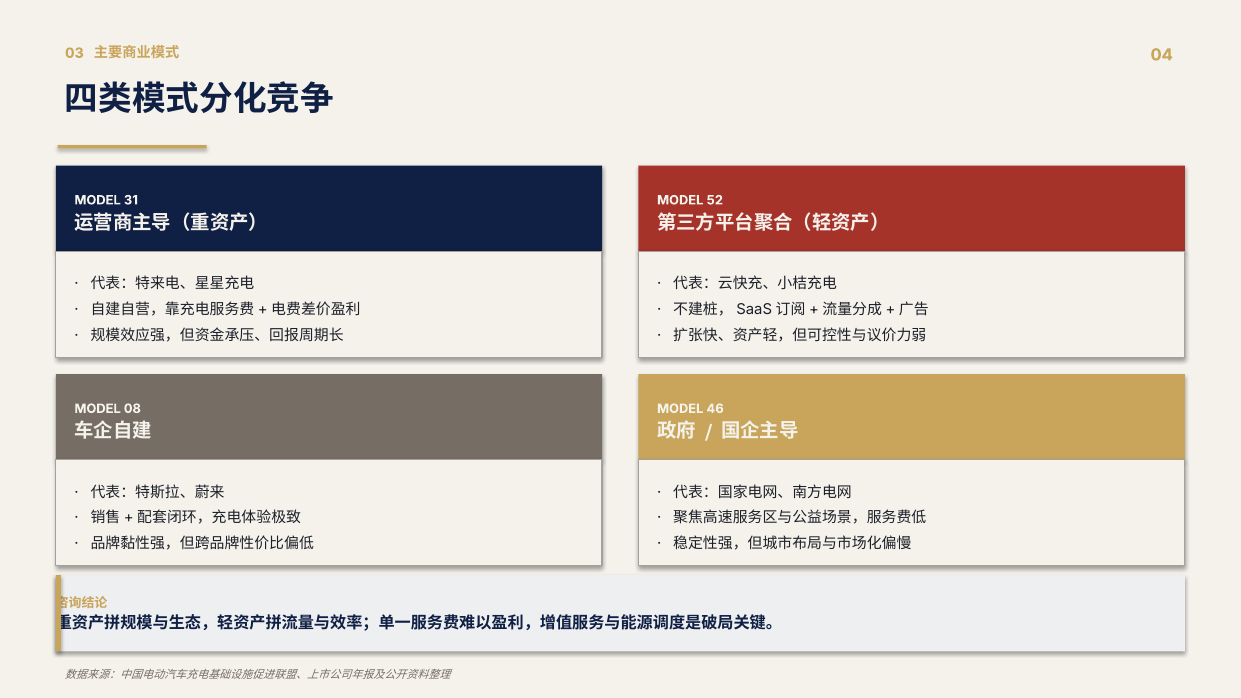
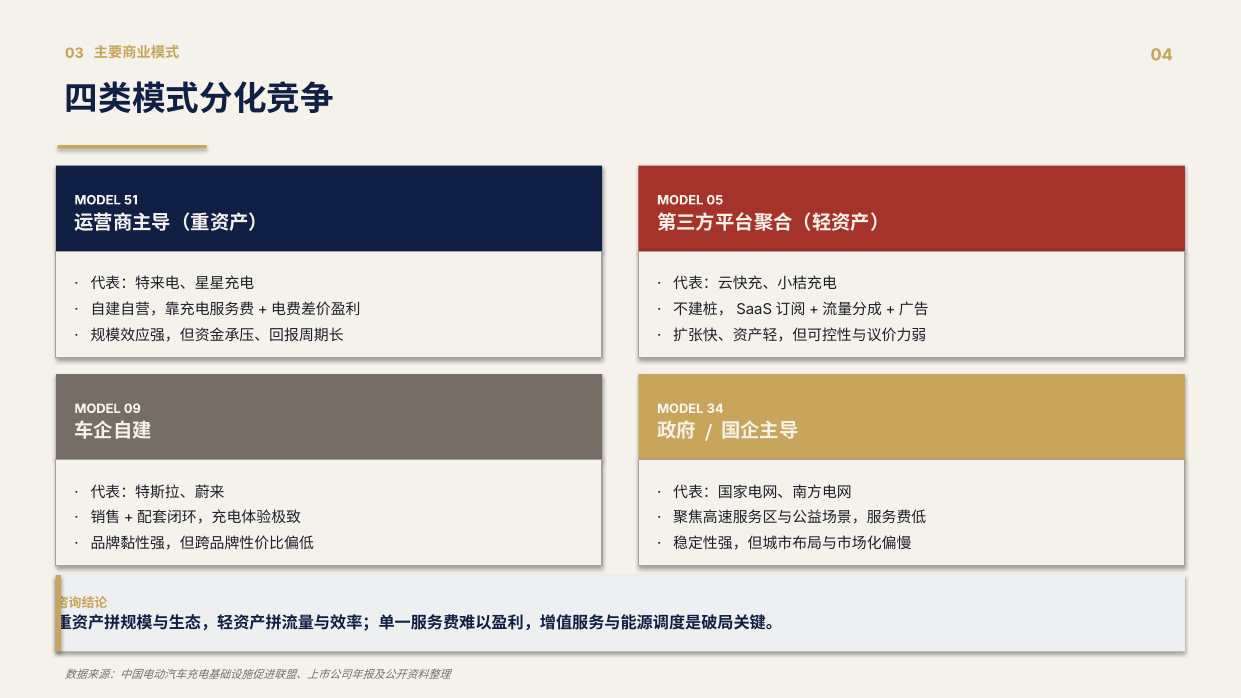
31: 31 -> 51
52: 52 -> 05
08: 08 -> 09
46: 46 -> 34
